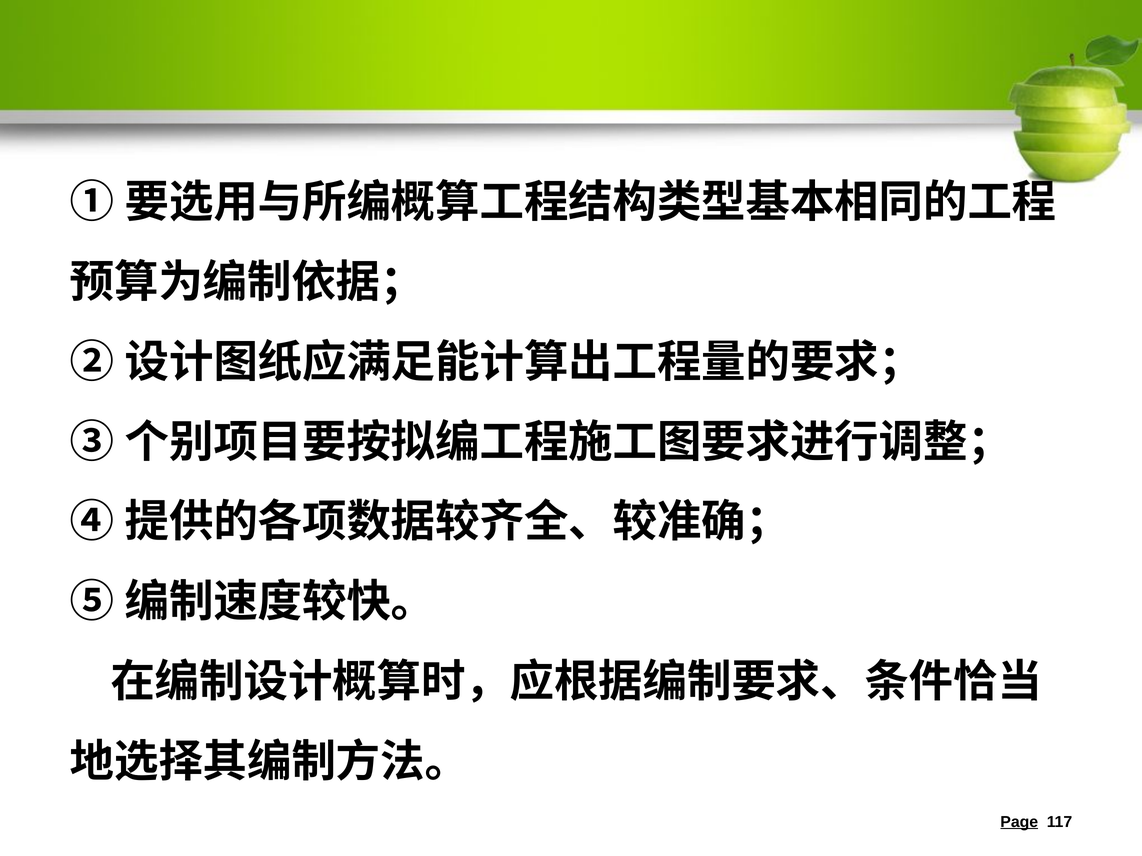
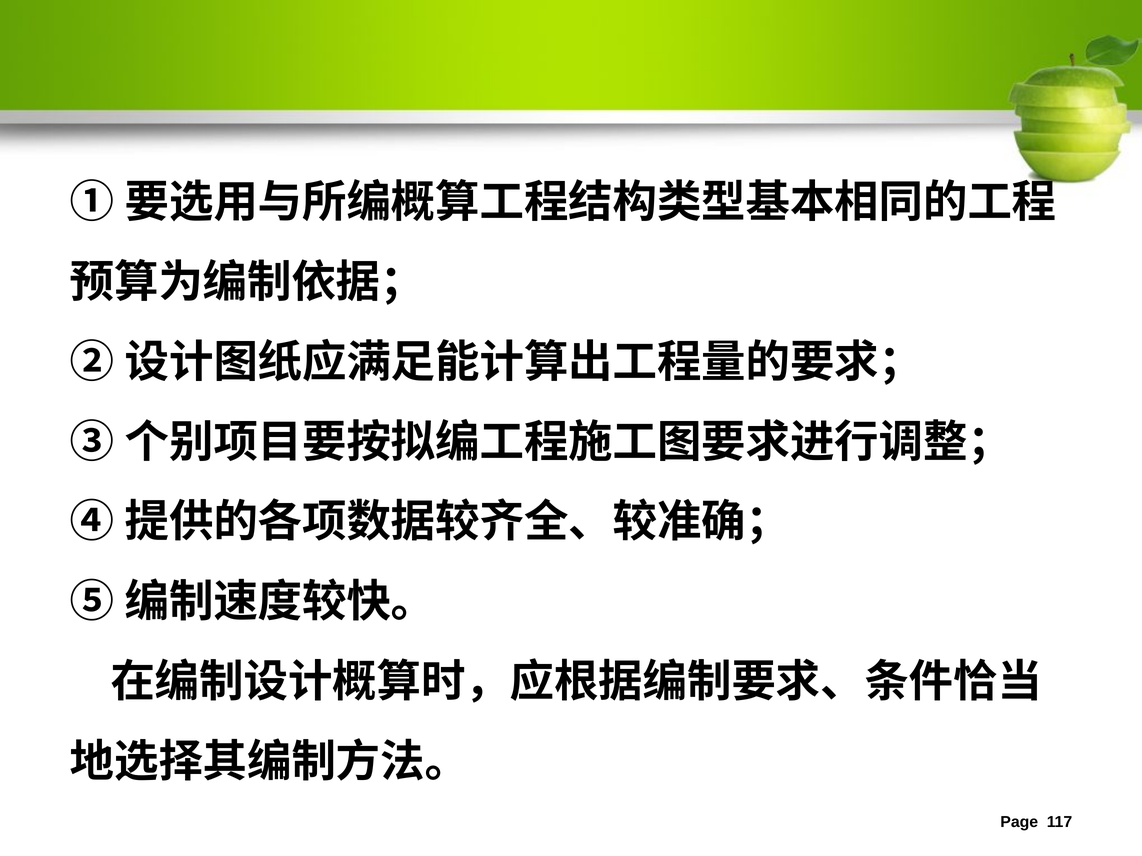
Page underline: present -> none
